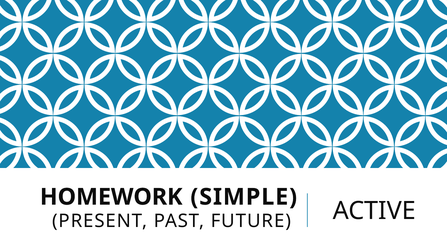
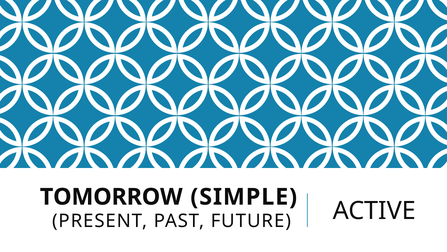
HOMEWORK: HOMEWORK -> TOMORROW
